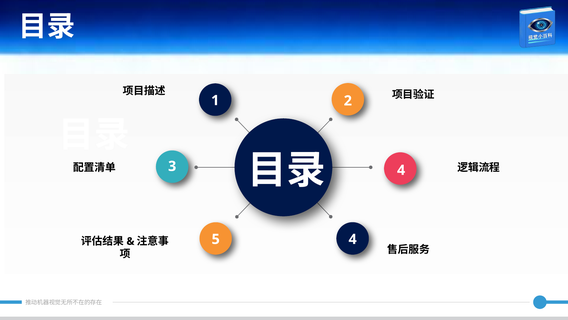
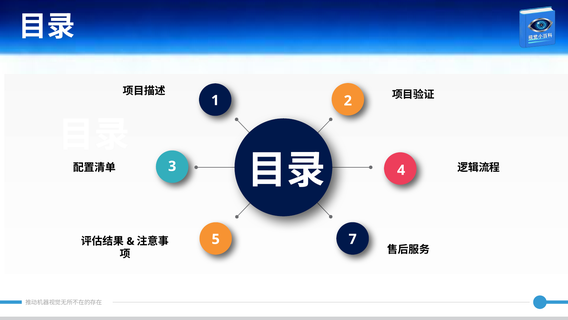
5 4: 4 -> 7
